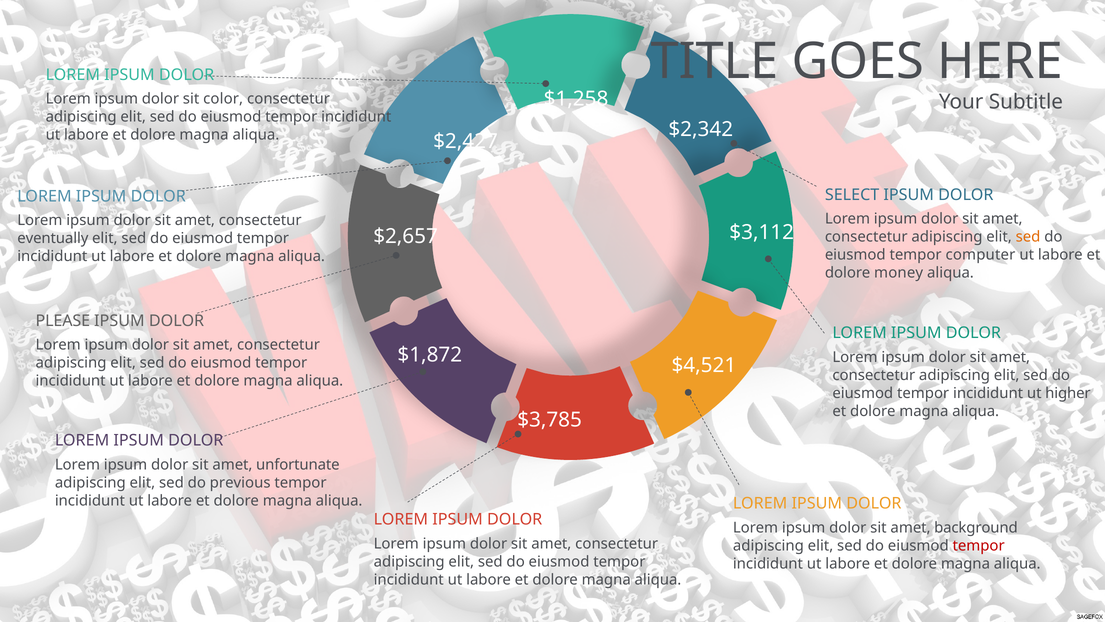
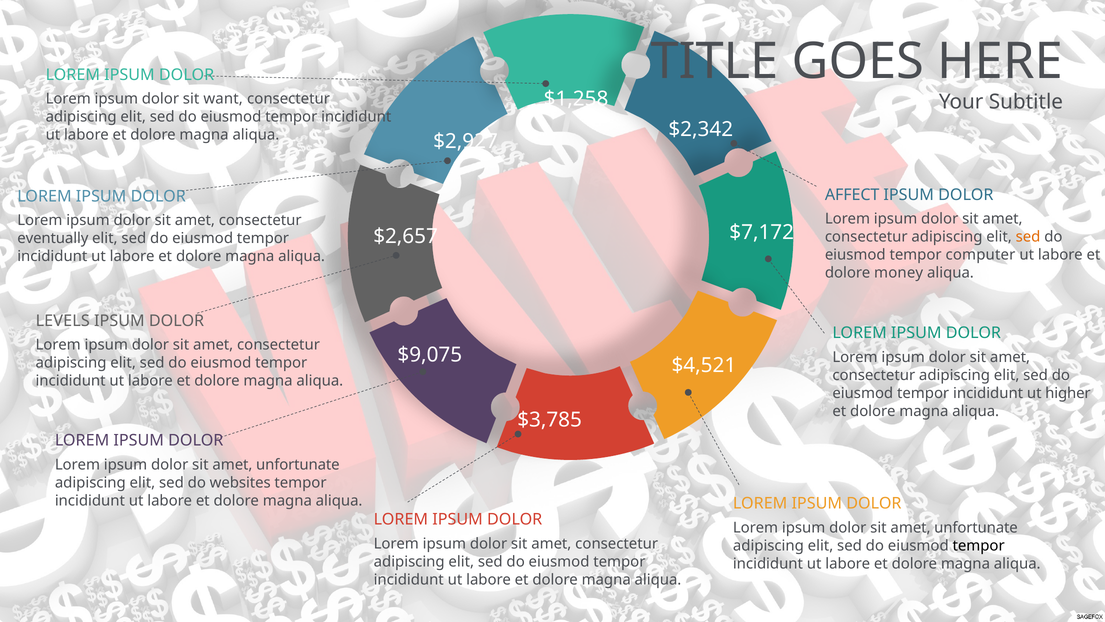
color: color -> want
$2,427: $2,427 -> $2,927
SELECT: SELECT -> AFFECT
$3,112: $3,112 -> $7,172
PLEASE: PLEASE -> LEVELS
$1,872: $1,872 -> $9,075
previous: previous -> websites
background at (976, 527): background -> unfortunate
tempor at (979, 545) colour: red -> black
